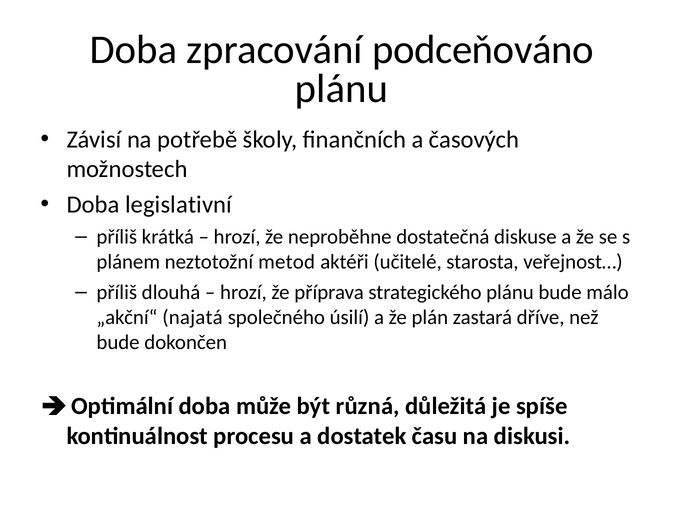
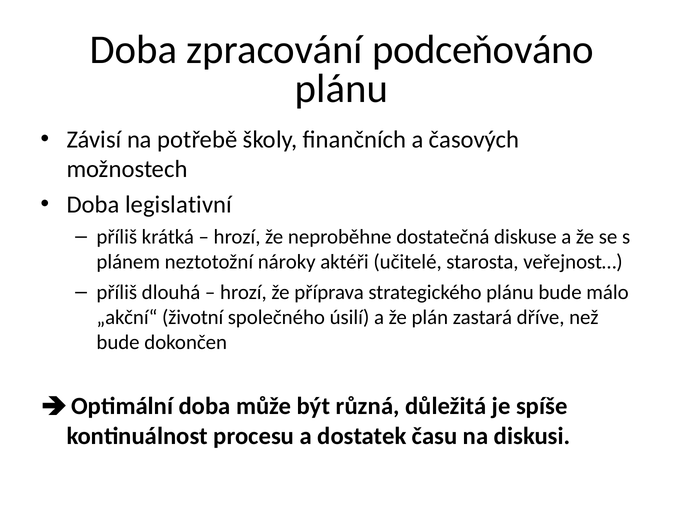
metod: metod -> nároky
najatá: najatá -> životní
